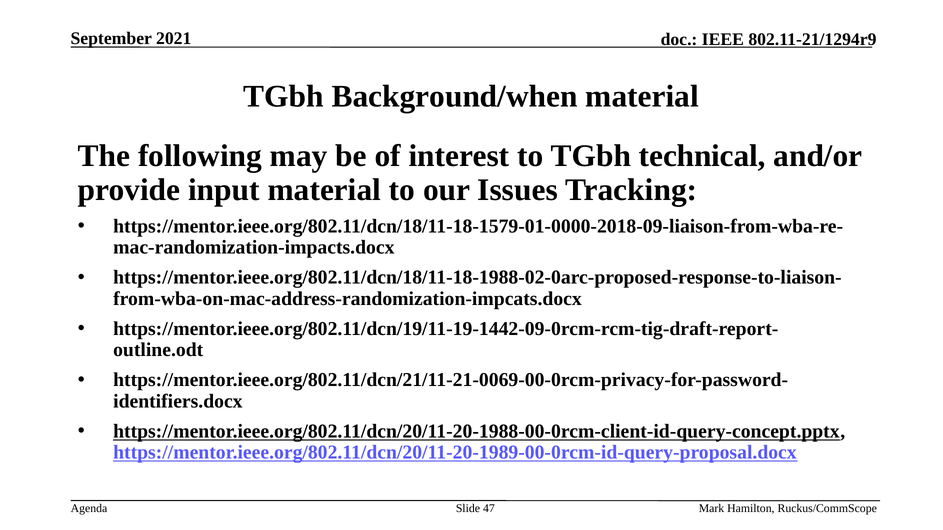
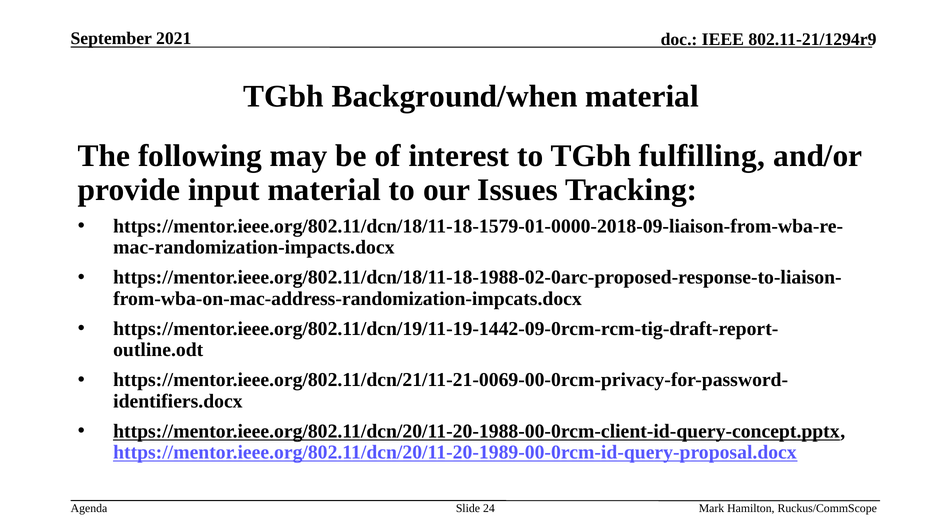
technical: technical -> fulfilling
47: 47 -> 24
